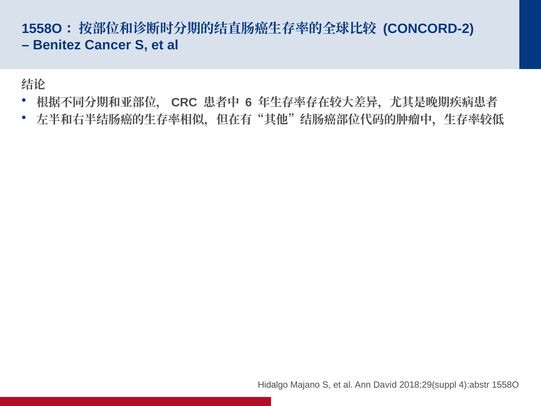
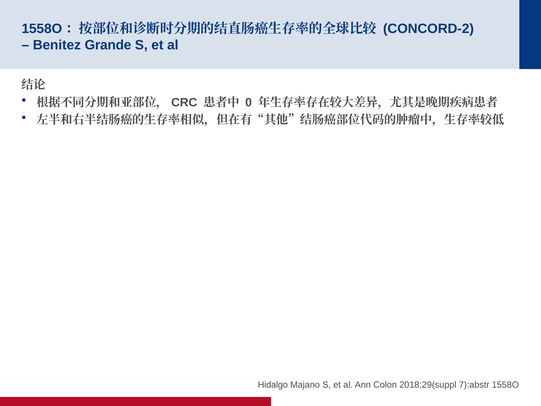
Cancer: Cancer -> Grande
6: 6 -> 0
David: David -> Colon
4):abstr: 4):abstr -> 7):abstr
